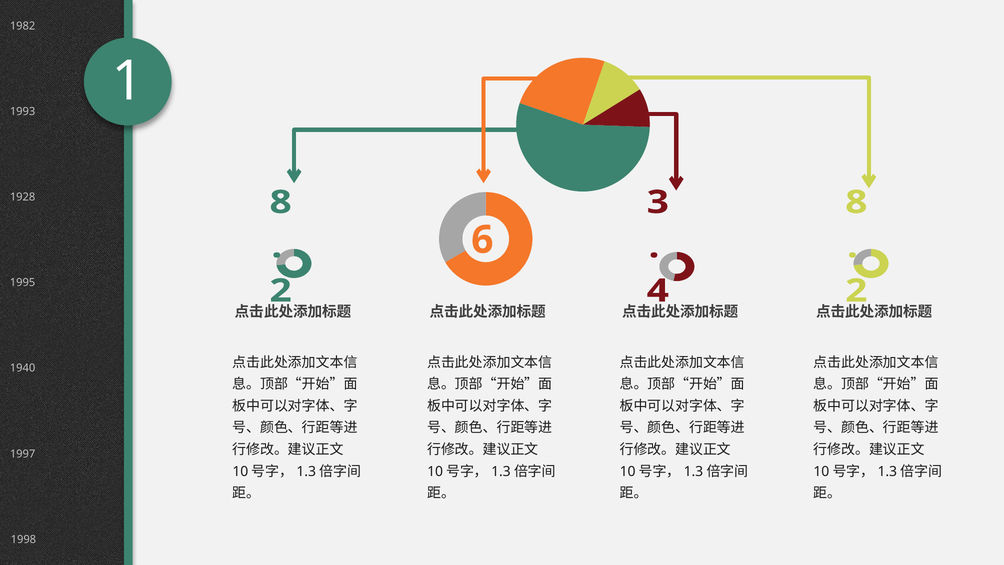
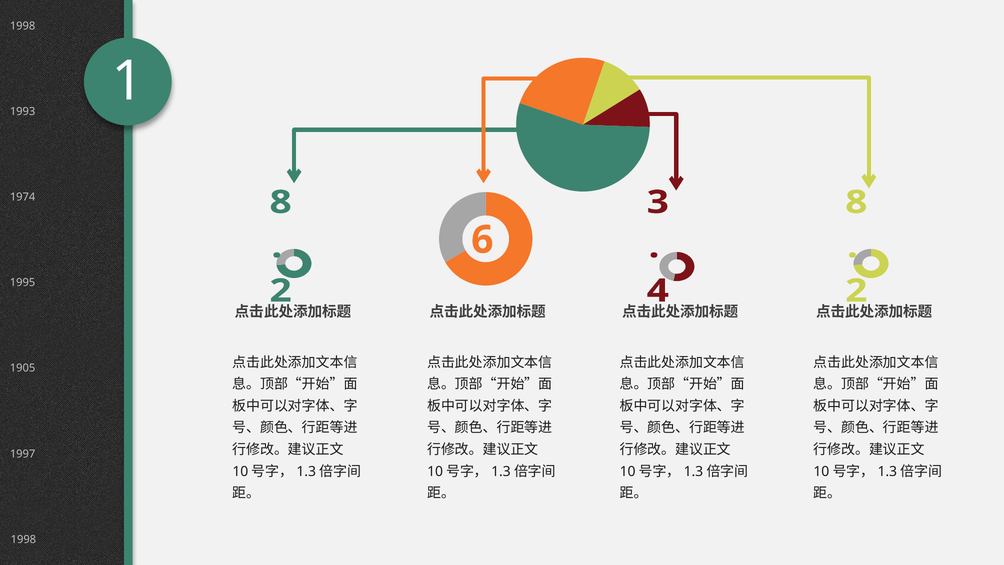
1982 at (23, 26): 1982 -> 1998
1928: 1928 -> 1974
1940: 1940 -> 1905
